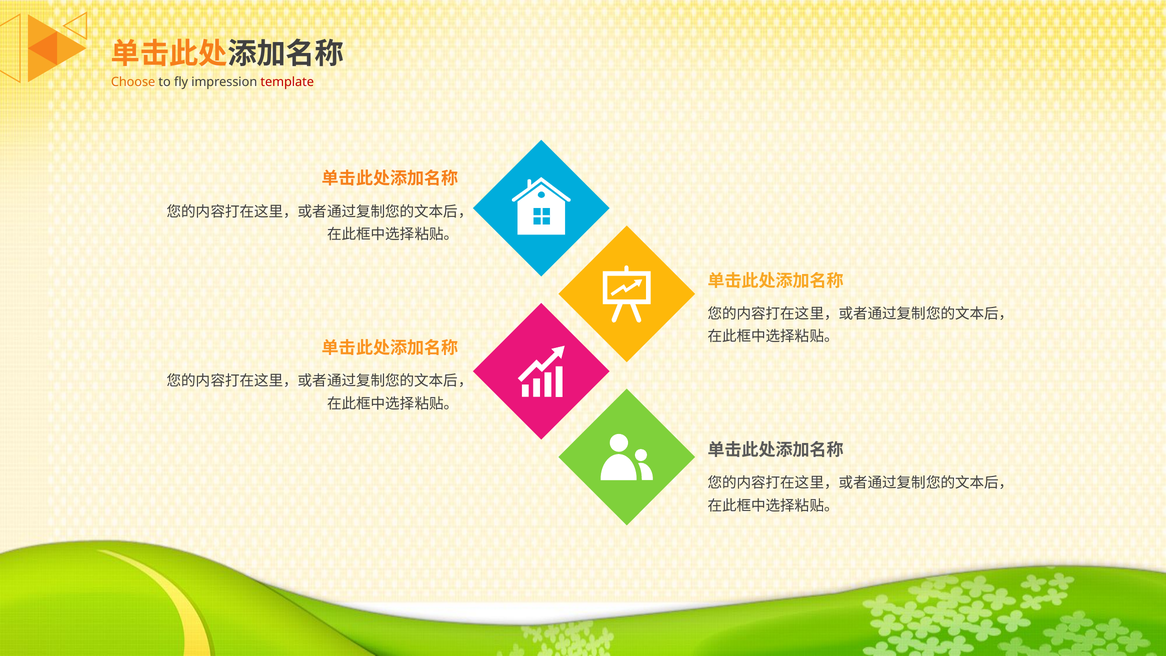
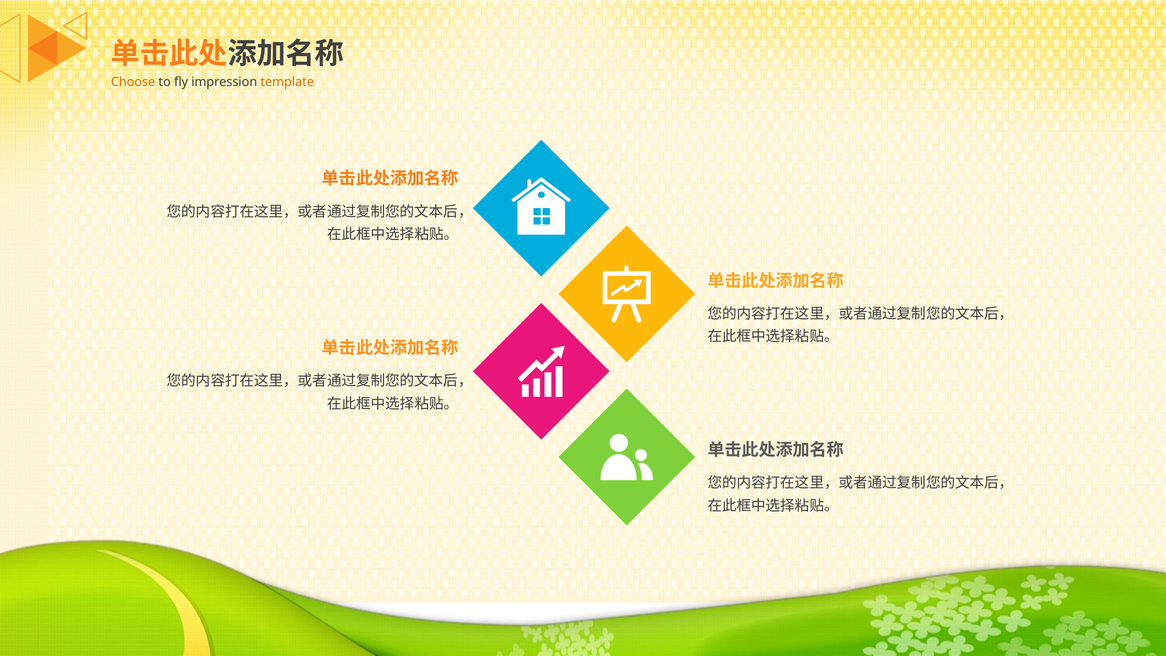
template colour: red -> orange
